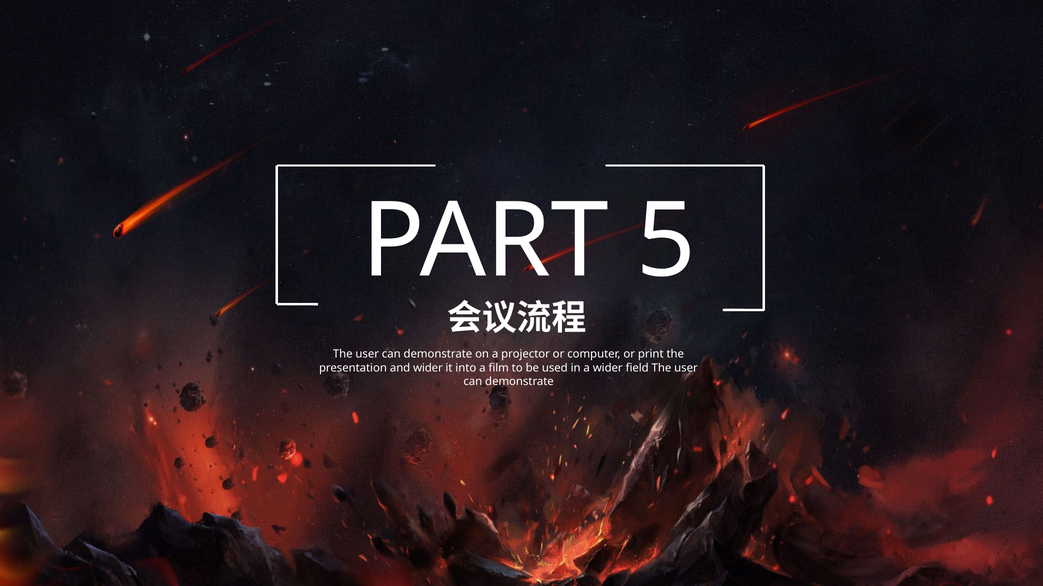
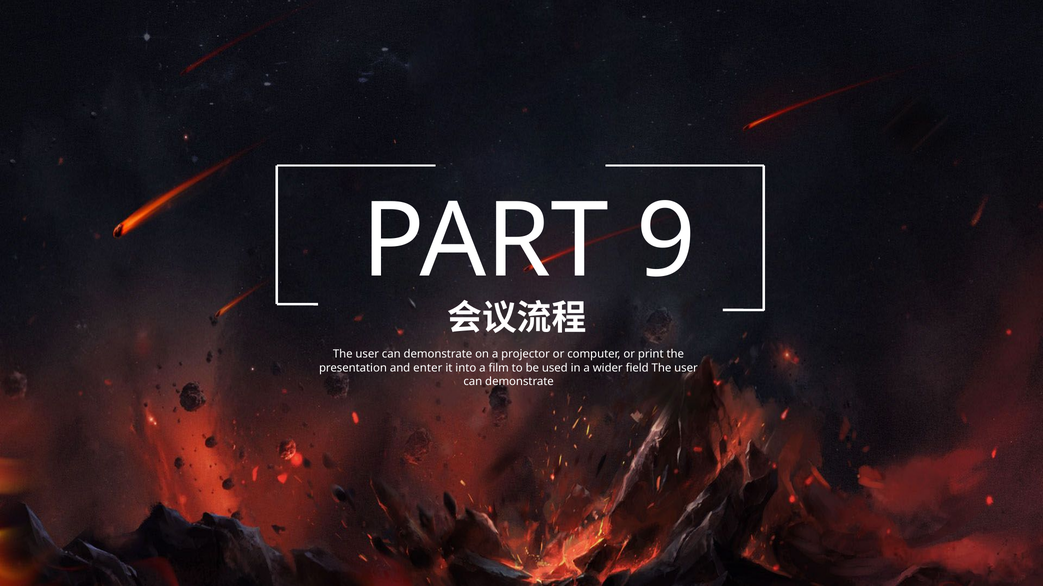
5: 5 -> 9
and wider: wider -> enter
